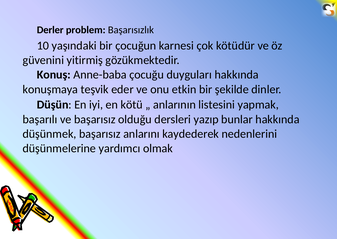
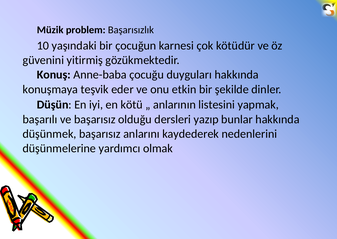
Derler: Derler -> Müzik
